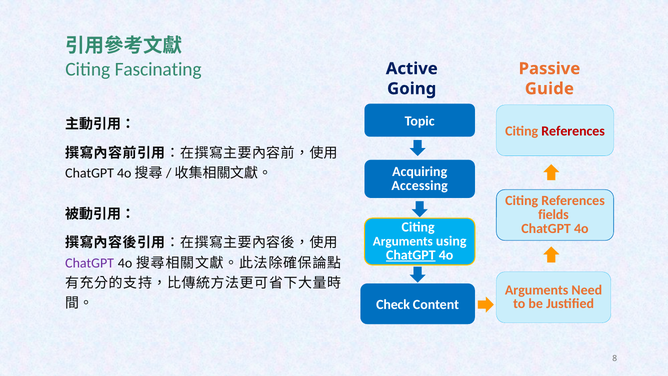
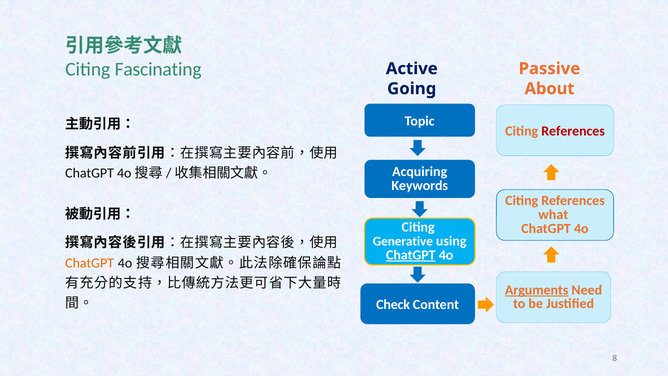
Guide: Guide -> About
Accessing: Accessing -> Keywords
fields: fields -> what
Arguments at (403, 241): Arguments -> Generative
ChatGPT at (90, 263) colour: purple -> orange
Arguments at (537, 290) underline: none -> present
